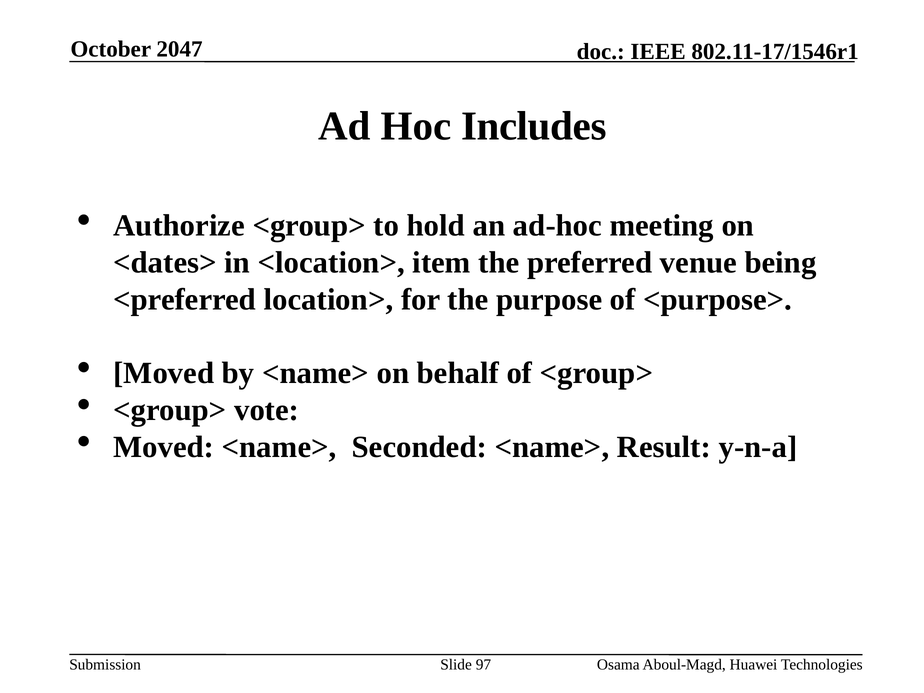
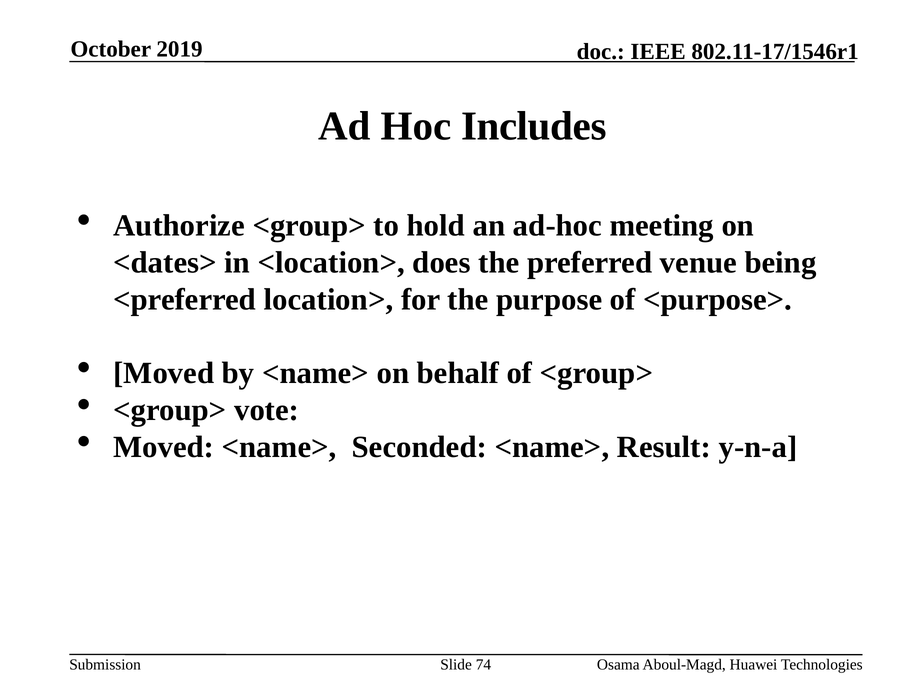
2047: 2047 -> 2019
item: item -> does
97: 97 -> 74
